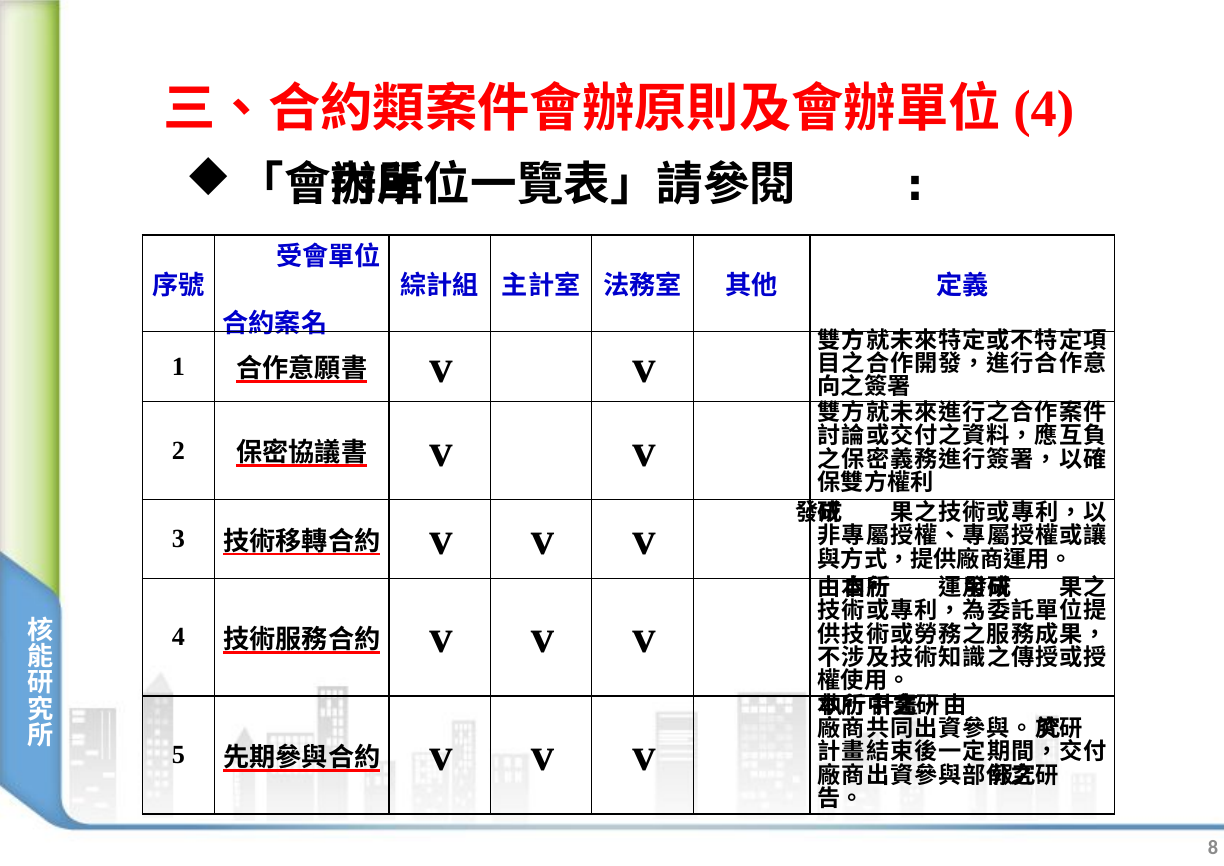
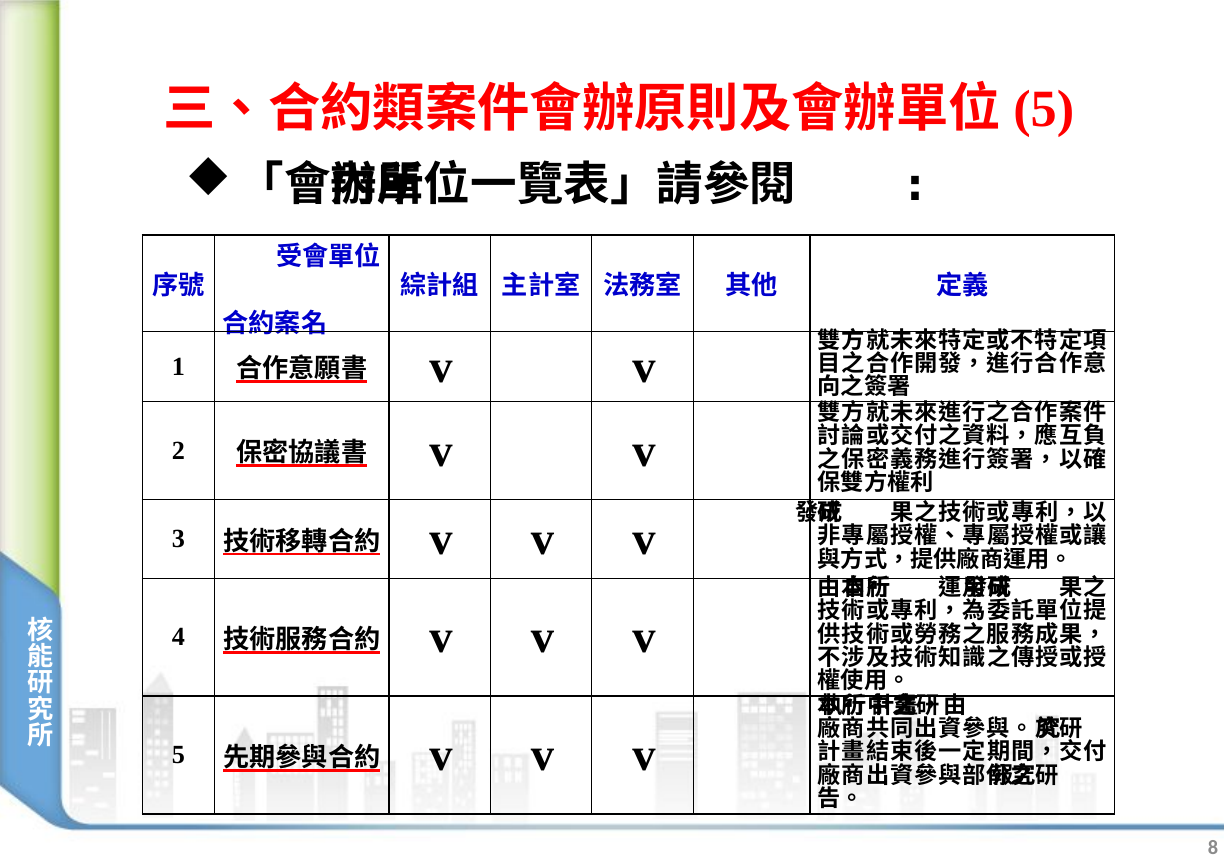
4 at (1044, 109): 4 -> 5
